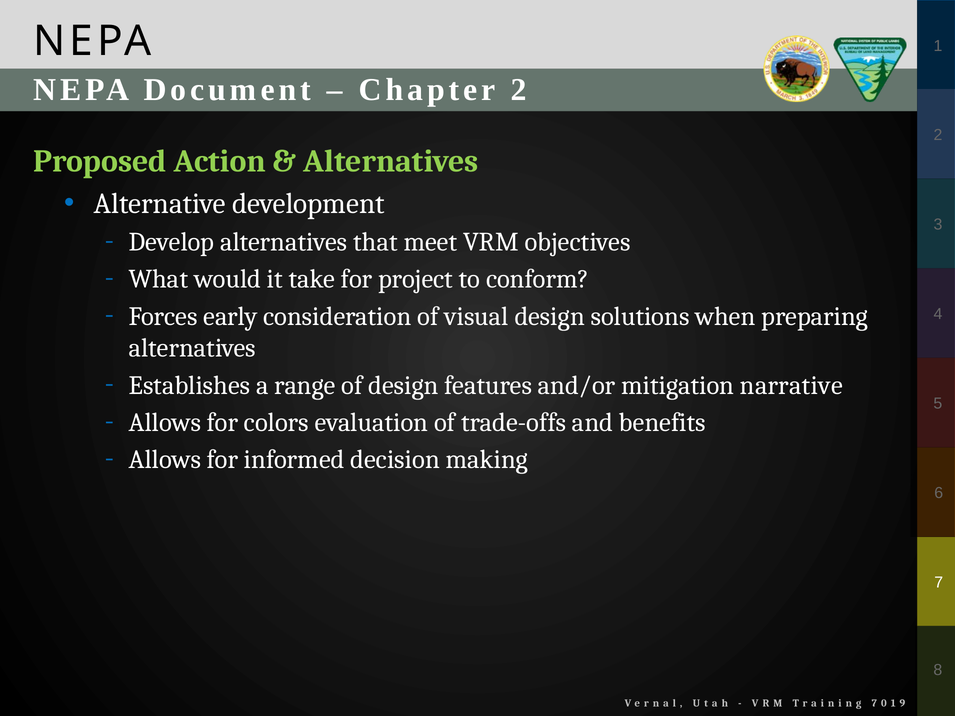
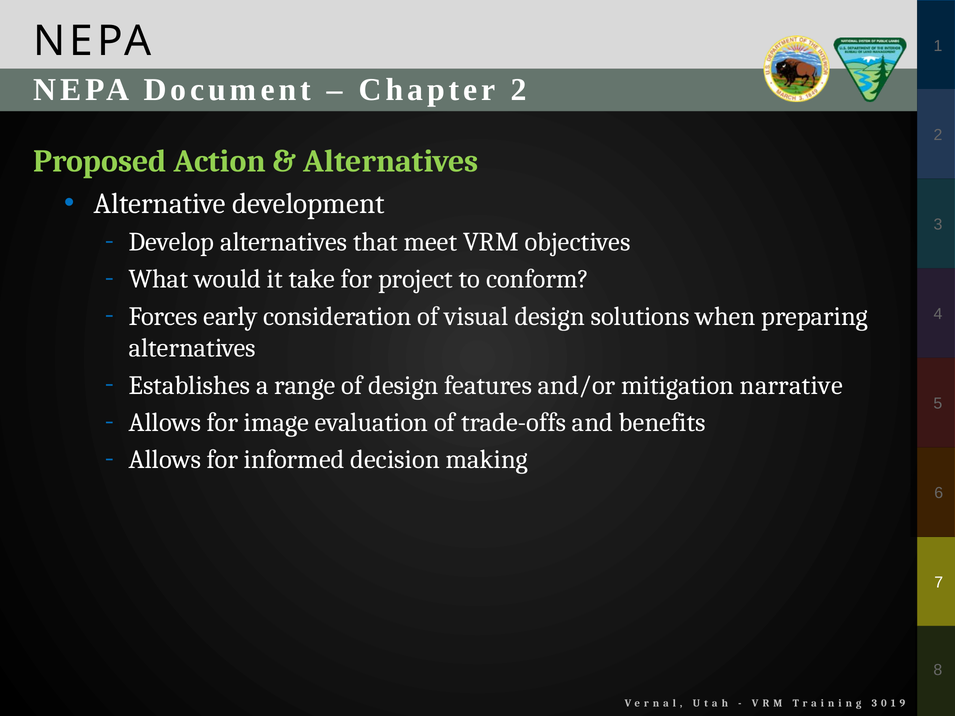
colors: colors -> image
7 at (874, 704): 7 -> 3
